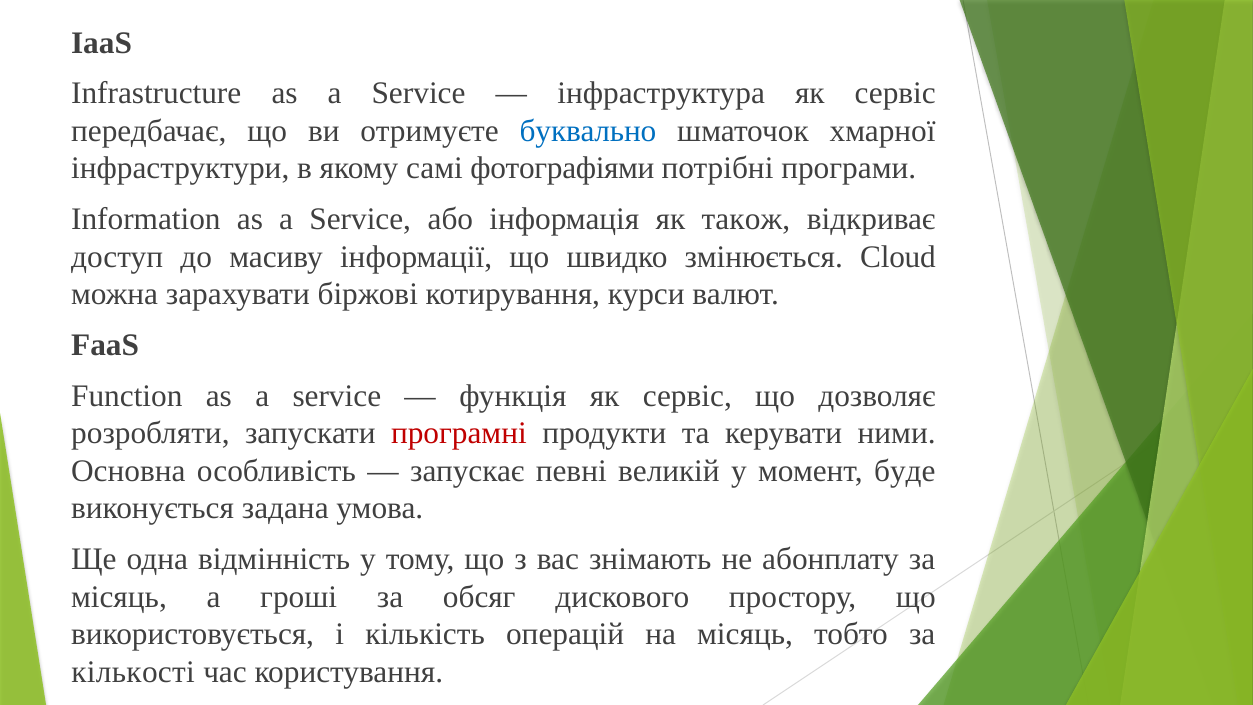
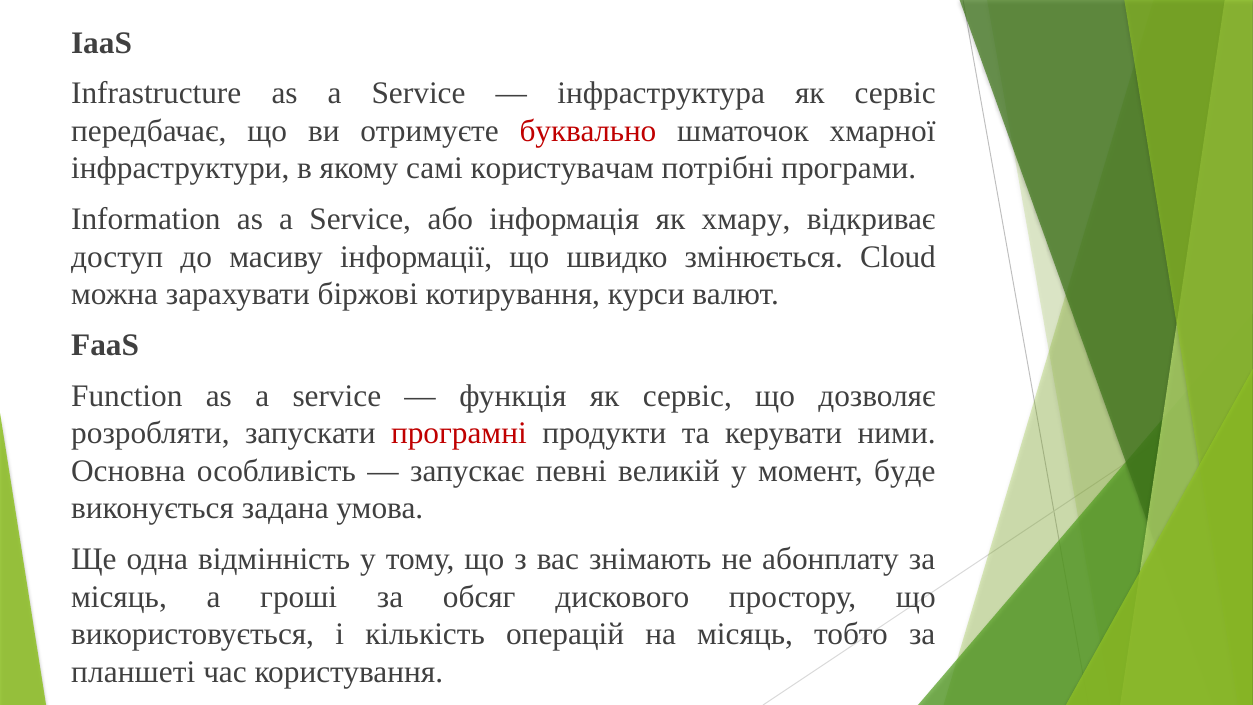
буквально colour: blue -> red
фотографіями: фотографіями -> користувачам
також: також -> хмару
кількості: кількості -> планшеті
